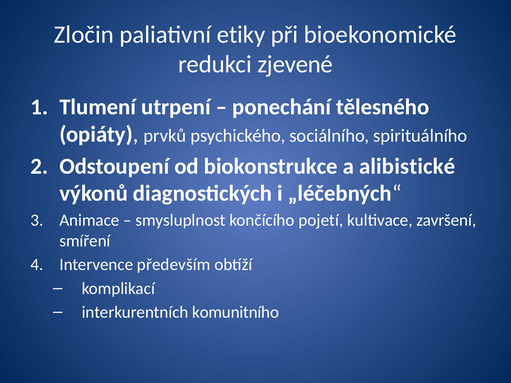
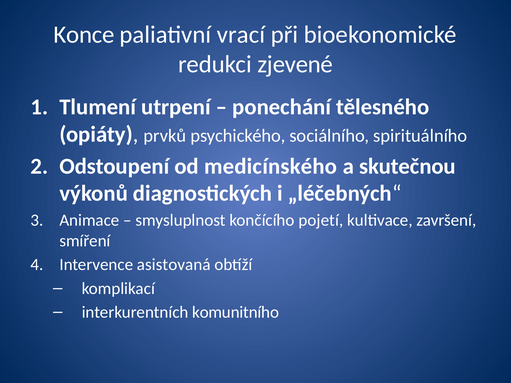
Zločin: Zločin -> Konce
etiky: etiky -> vrací
biokonstrukce: biokonstrukce -> medicínského
alibistické: alibistické -> skutečnou
především: především -> asistovaná
